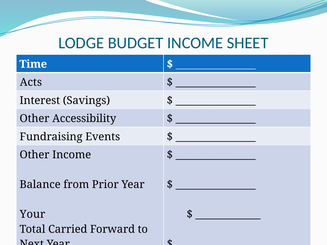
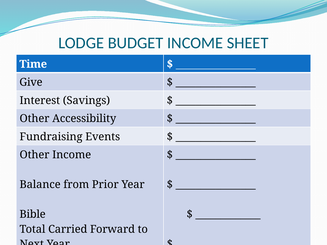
Acts: Acts -> Give
Your: Your -> Bible
